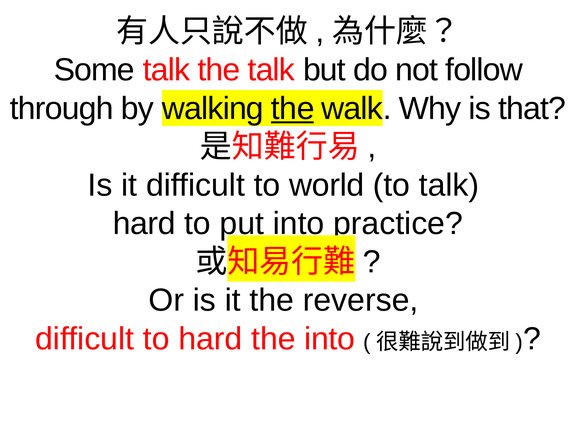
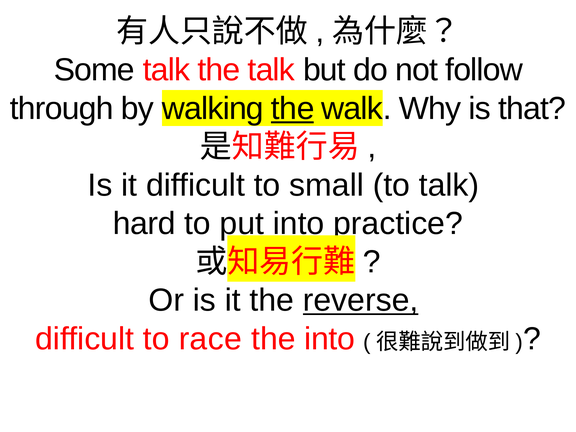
world: world -> small
reverse underline: none -> present
to hard: hard -> race
